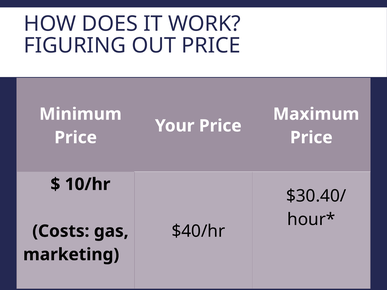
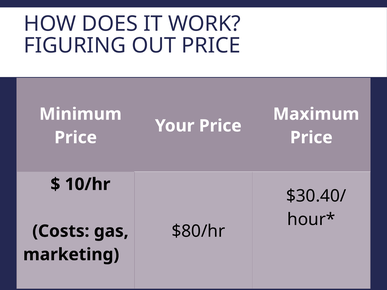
$40/hr: $40/hr -> $80/hr
